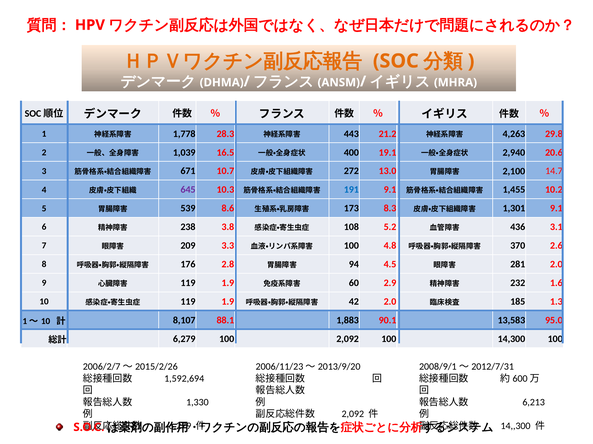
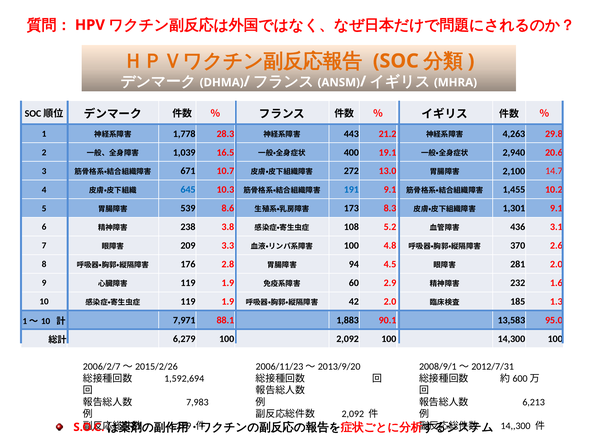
645 colour: purple -> blue
8,107: 8,107 -> 7,971
1,330: 1,330 -> 7,983
